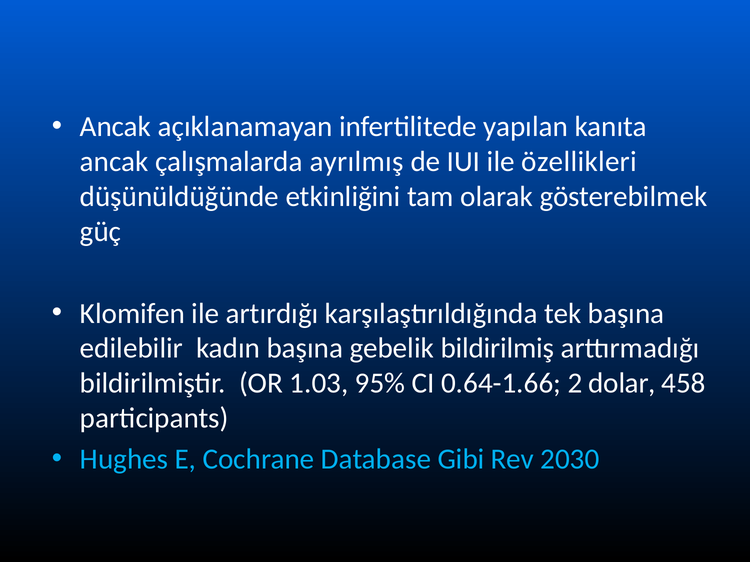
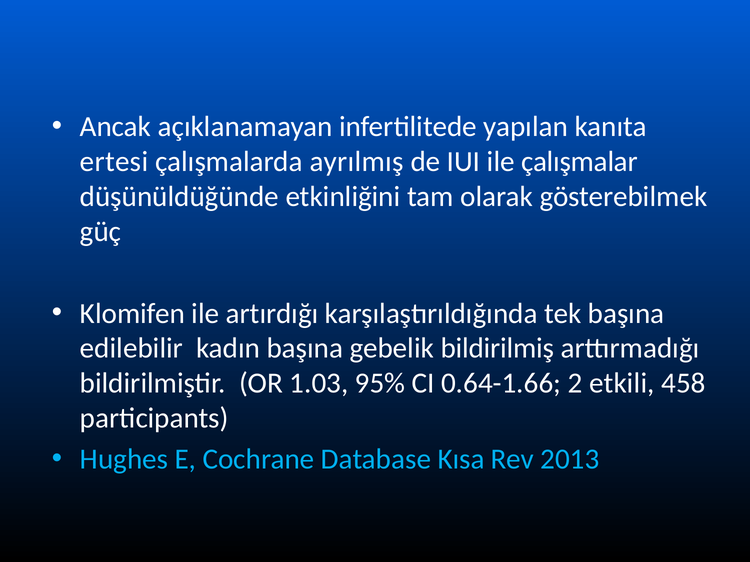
ancak at (114, 162): ancak -> ertesi
özellikleri: özellikleri -> çalışmalar
dolar: dolar -> etkili
Gibi: Gibi -> Kısa
2030: 2030 -> 2013
